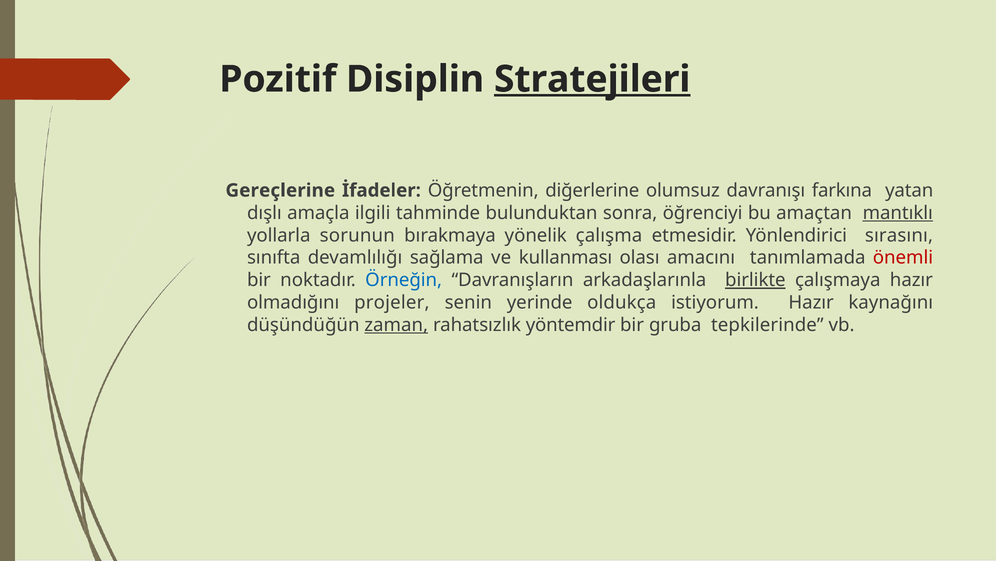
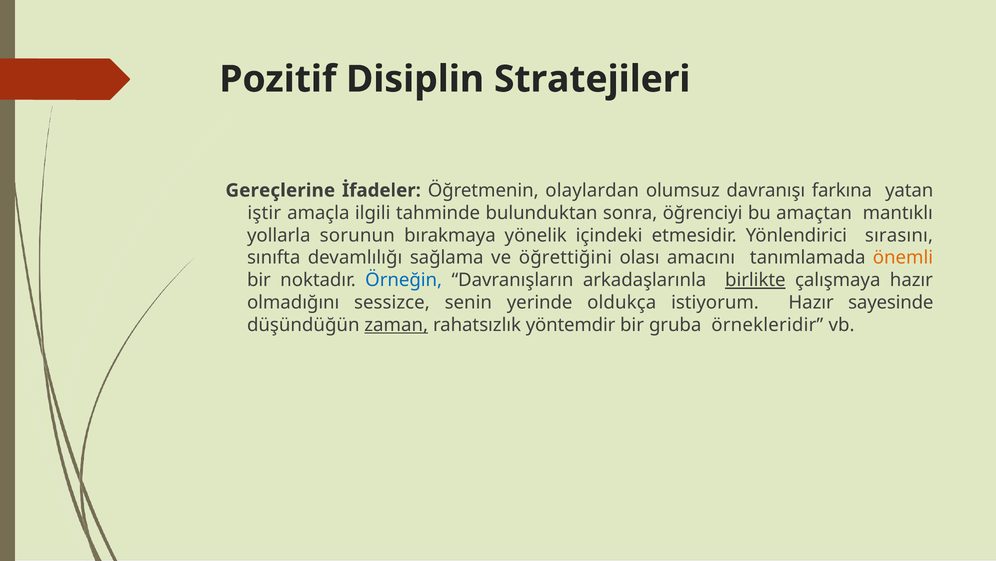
Stratejileri underline: present -> none
diğerlerine: diğerlerine -> olaylardan
dışlı: dışlı -> iştir
mantıklı underline: present -> none
çalışma: çalışma -> içindeki
kullanması: kullanması -> öğrettiğini
önemli colour: red -> orange
projeler: projeler -> sessizce
kaynağını: kaynağını -> sayesinde
tepkilerinde: tepkilerinde -> örnekleridir
